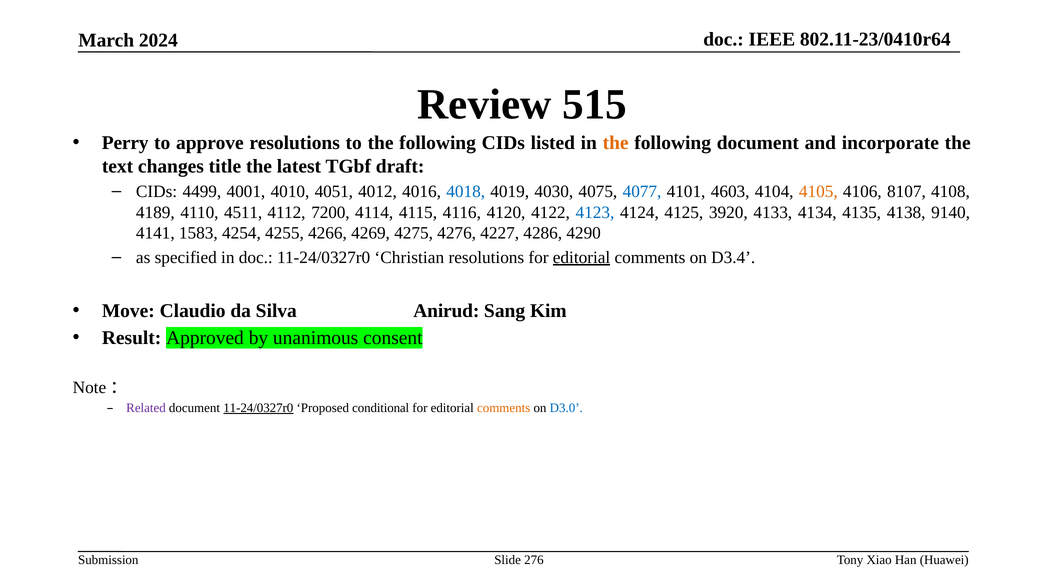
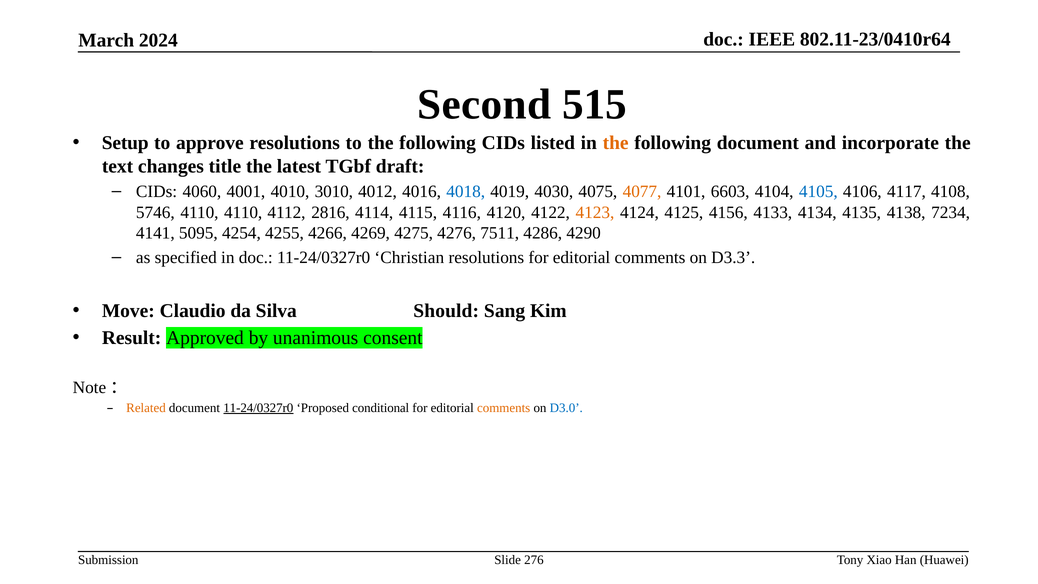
Review: Review -> Second
Perry: Perry -> Setup
4499: 4499 -> 4060
4051: 4051 -> 3010
4077 colour: blue -> orange
4603: 4603 -> 6603
4105 colour: orange -> blue
8107: 8107 -> 4117
4189: 4189 -> 5746
4110 4511: 4511 -> 4110
7200: 7200 -> 2816
4123 colour: blue -> orange
3920: 3920 -> 4156
9140: 9140 -> 7234
1583: 1583 -> 5095
4227: 4227 -> 7511
editorial at (582, 257) underline: present -> none
D3.4: D3.4 -> D3.3
Anirud: Anirud -> Should
Related colour: purple -> orange
